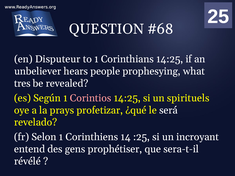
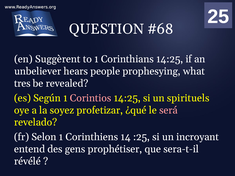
Disputeur: Disputeur -> Suggèrent
prays: prays -> soyez
será colour: white -> pink
